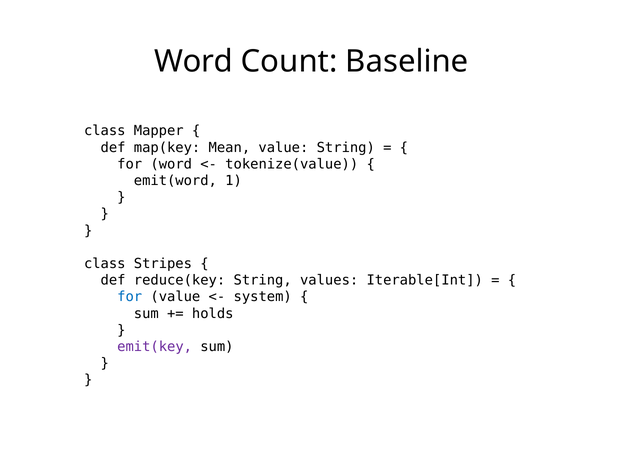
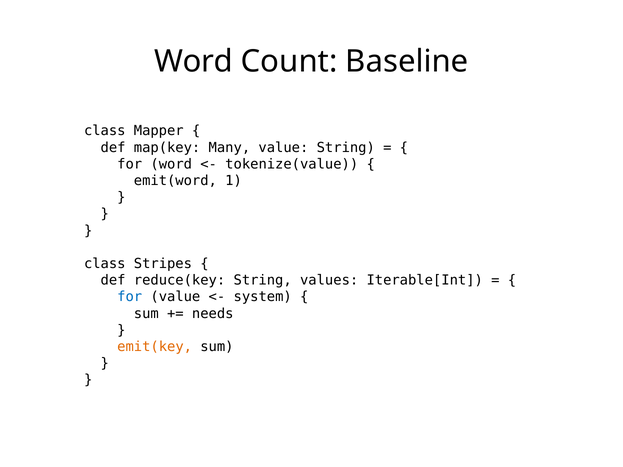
Mean: Mean -> Many
holds: holds -> needs
emit(key colour: purple -> orange
